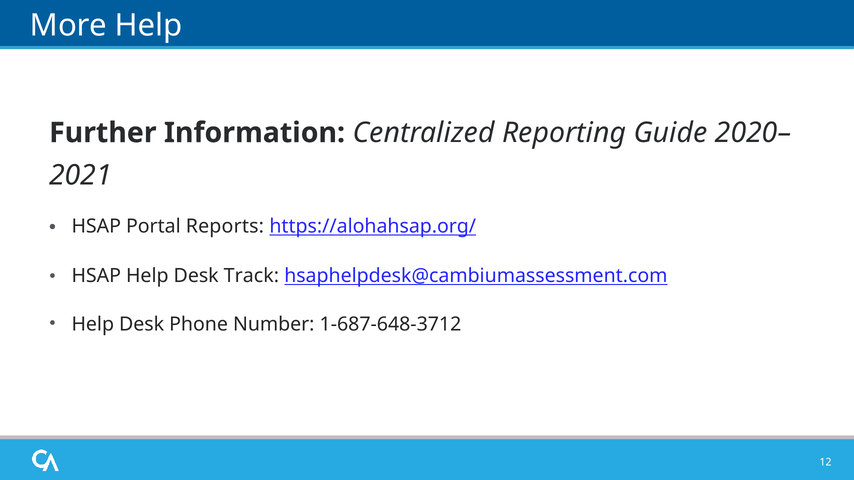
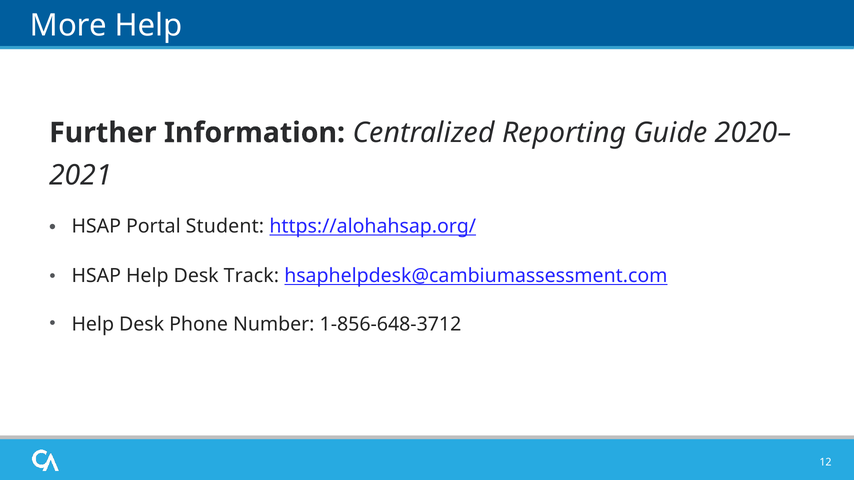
Reports: Reports -> Student
1-687-648-3712: 1-687-648-3712 -> 1-856-648-3712
